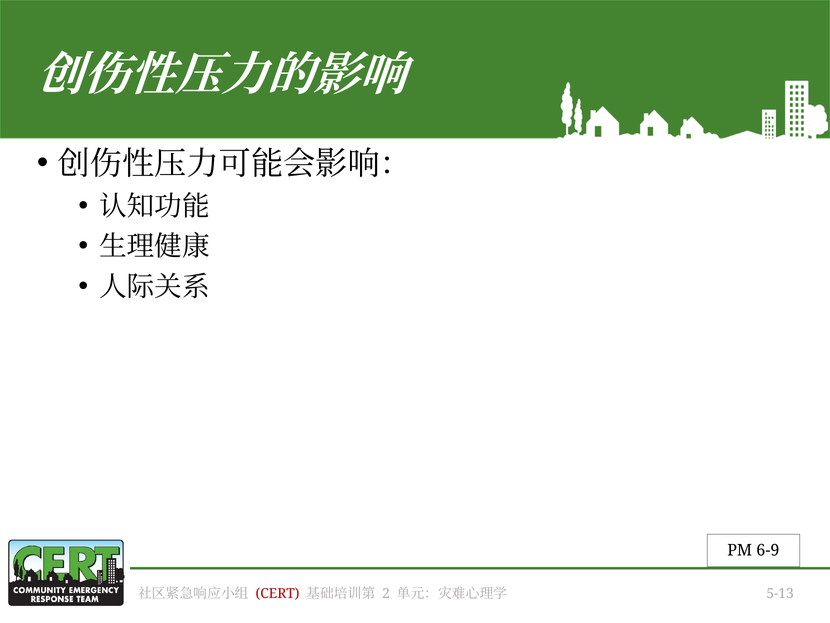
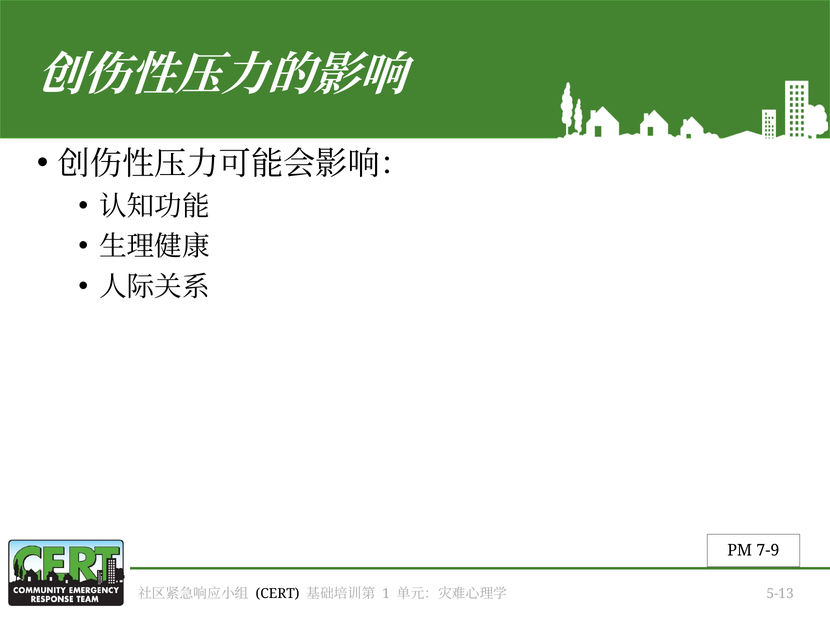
6-9: 6-9 -> 7-9
CERT colour: red -> black
2: 2 -> 1
